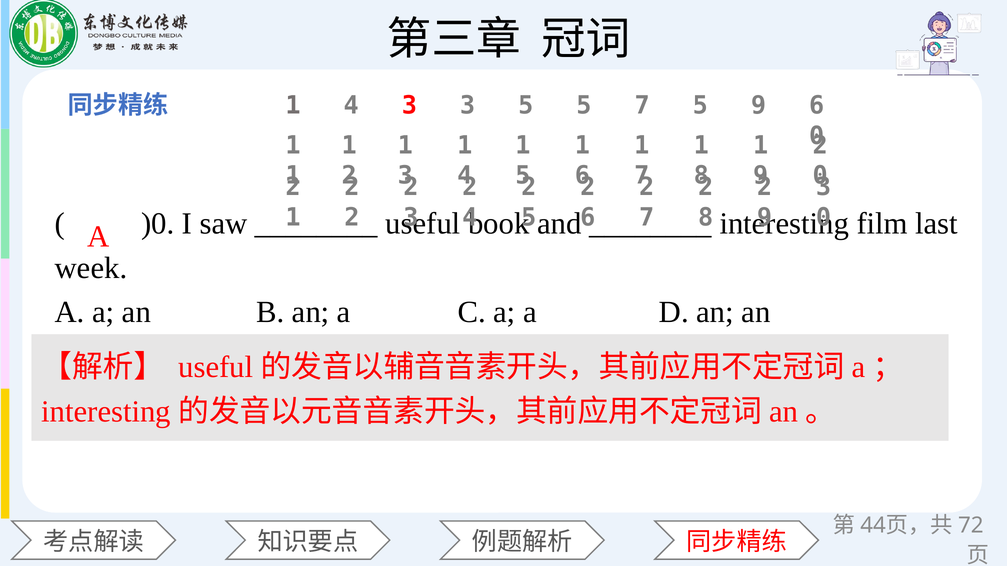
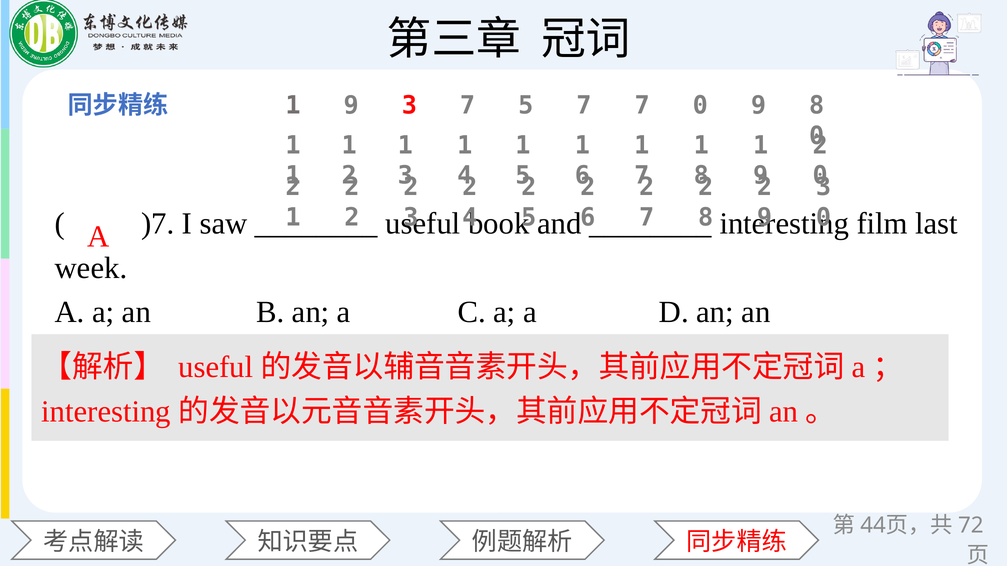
4 at (351, 106): 4 -> 9
3 3: 3 -> 7
5 5: 5 -> 7
7 5: 5 -> 0
9 6: 6 -> 8
)0: )0 -> )7
